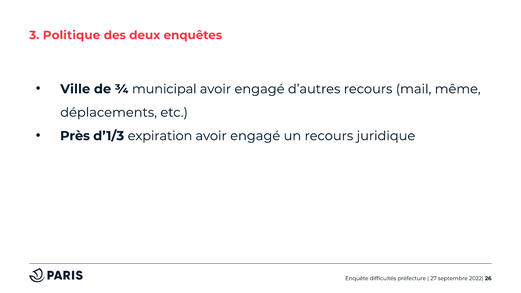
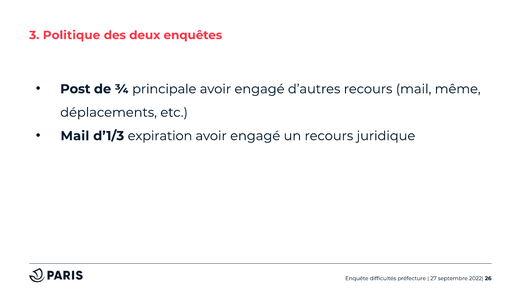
Ville: Ville -> Post
municipal: municipal -> principale
Près at (75, 136): Près -> Mail
